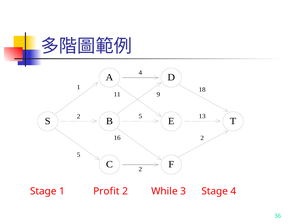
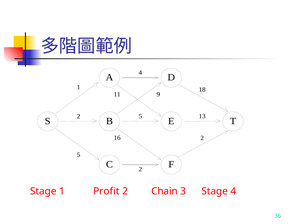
While: While -> Chain
